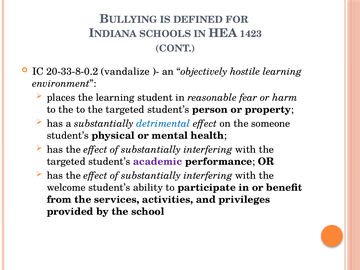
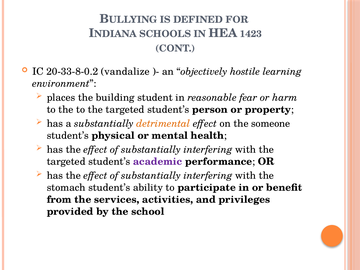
the learning: learning -> building
detrimental colour: blue -> orange
welcome: welcome -> stomach
